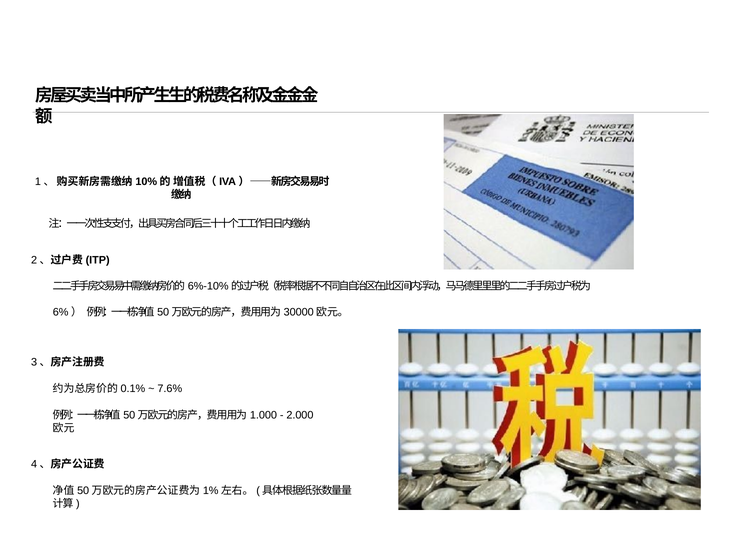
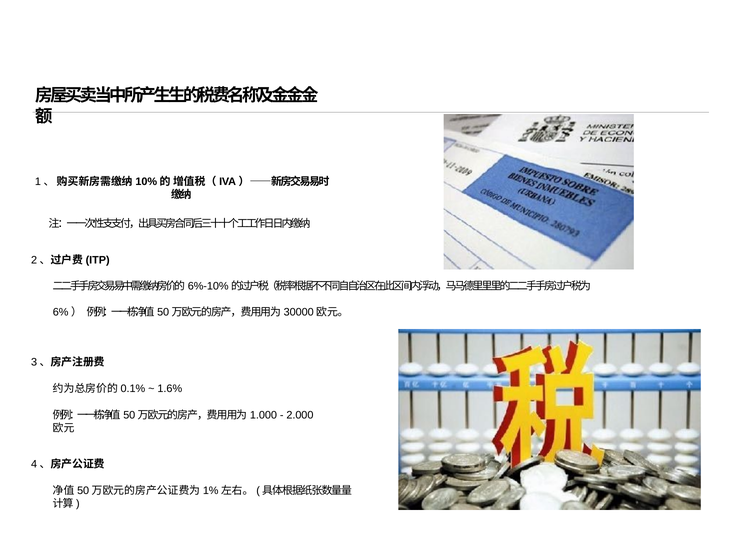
7.6%: 7.6% -> 1.6%
